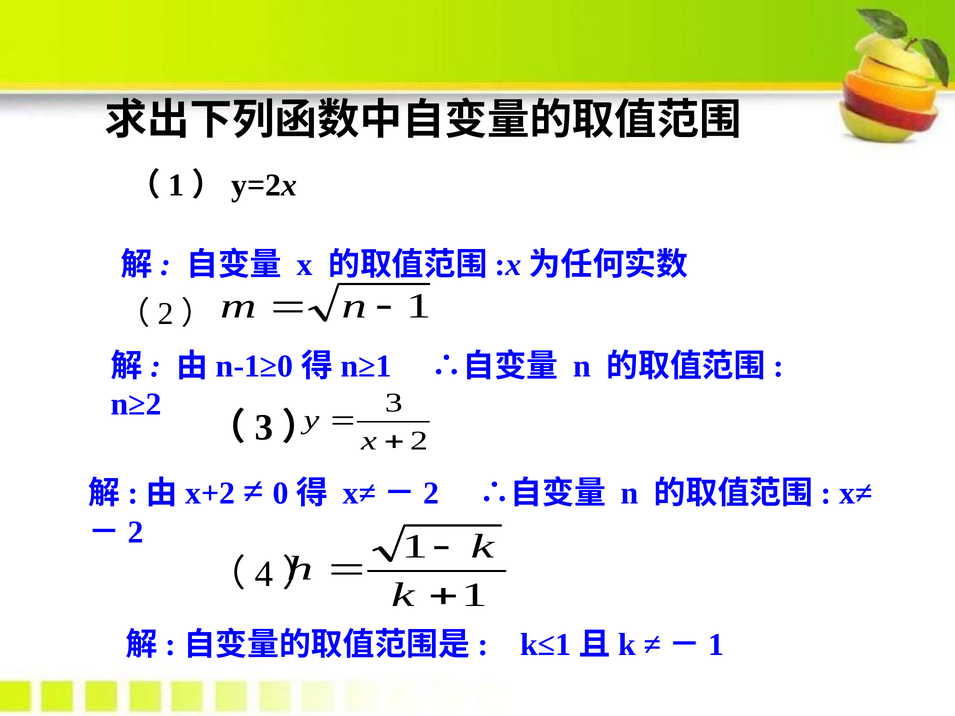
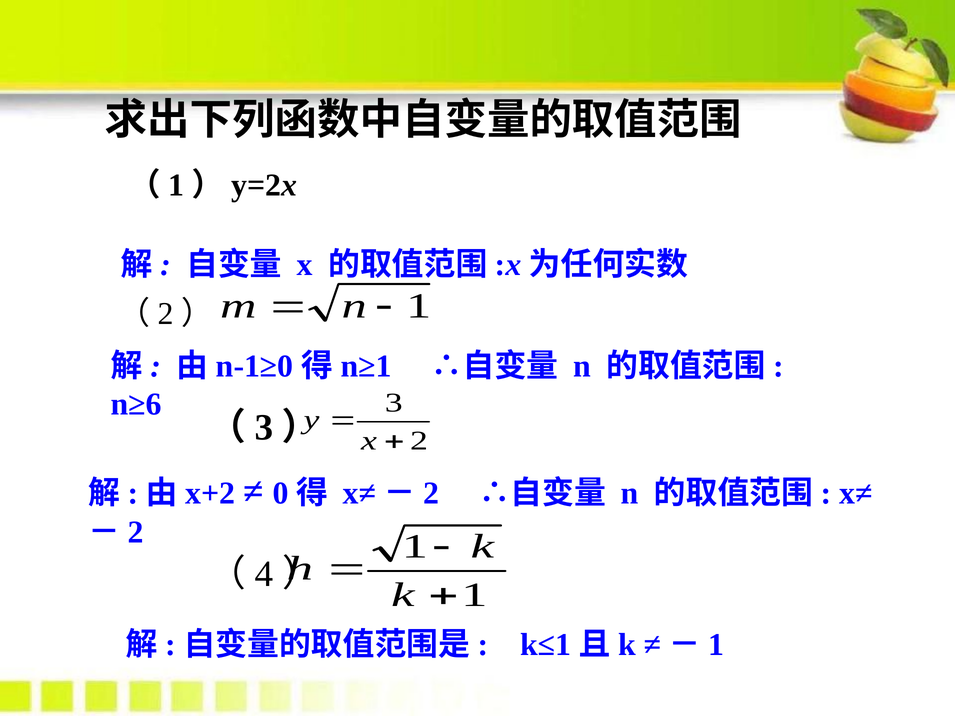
n≥2: n≥2 -> n≥6
